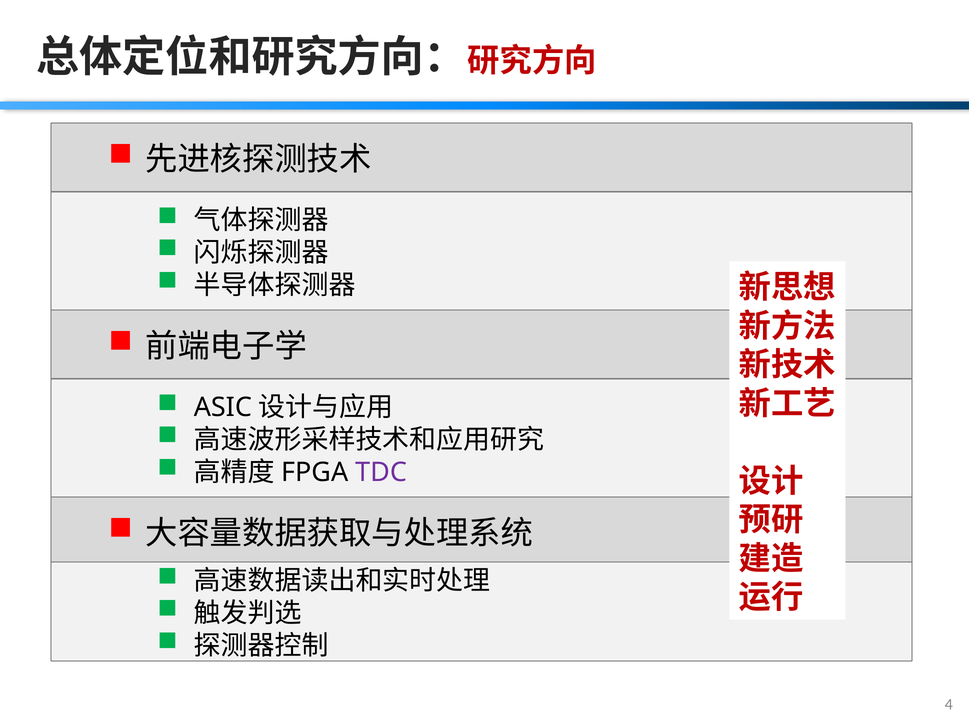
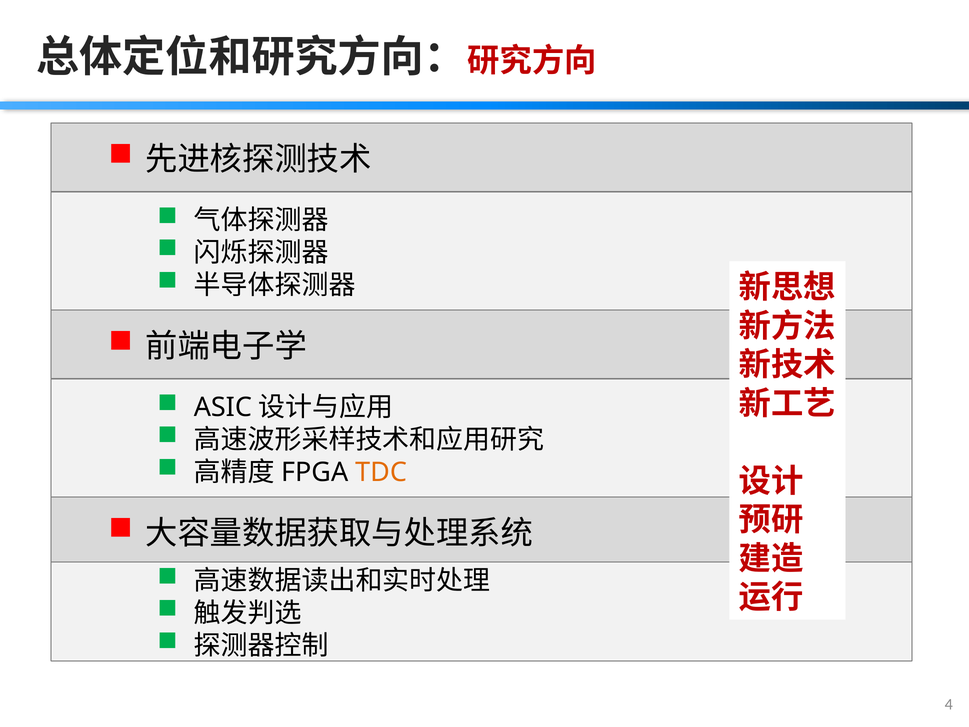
TDC colour: purple -> orange
